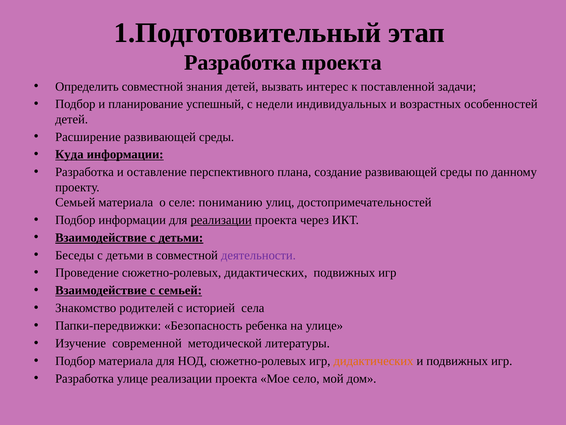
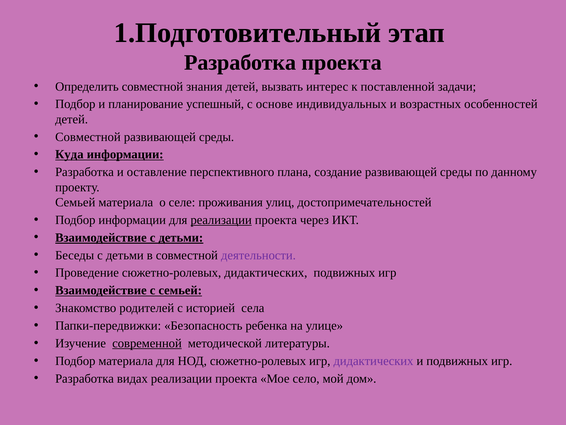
недели: недели -> основе
Расширение at (88, 137): Расширение -> Совместной
пониманию: пониманию -> проживания
современной underline: none -> present
дидактических at (373, 361) colour: orange -> purple
Разработка улице: улице -> видах
